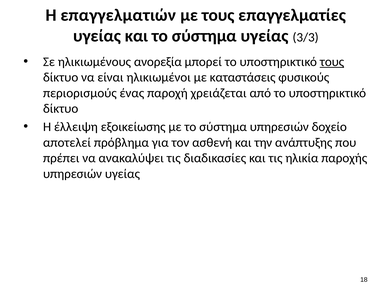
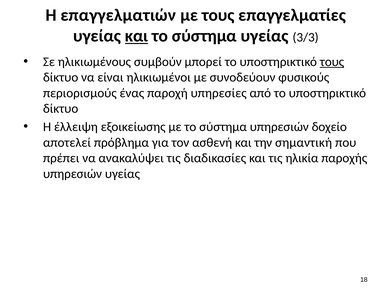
και at (137, 36) underline: none -> present
ανορεξία: ανορεξία -> συμβούν
καταστάσεις: καταστάσεις -> συνοδεύουν
χρειάζεται: χρειάζεται -> υπηρεσίες
ανάπτυξης: ανάπτυξης -> σημαντική
